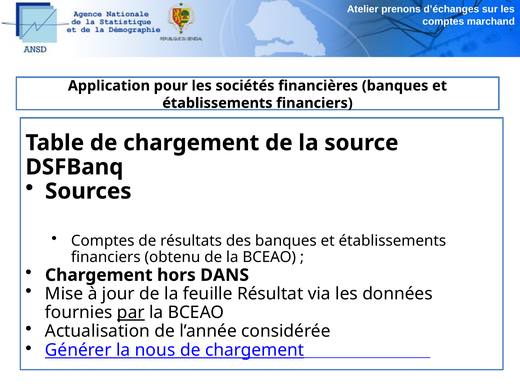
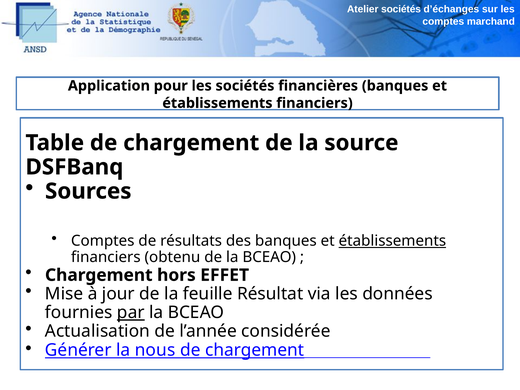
Atelier prenons: prenons -> sociétés
établissements at (392, 241) underline: none -> present
DANS: DANS -> EFFET
